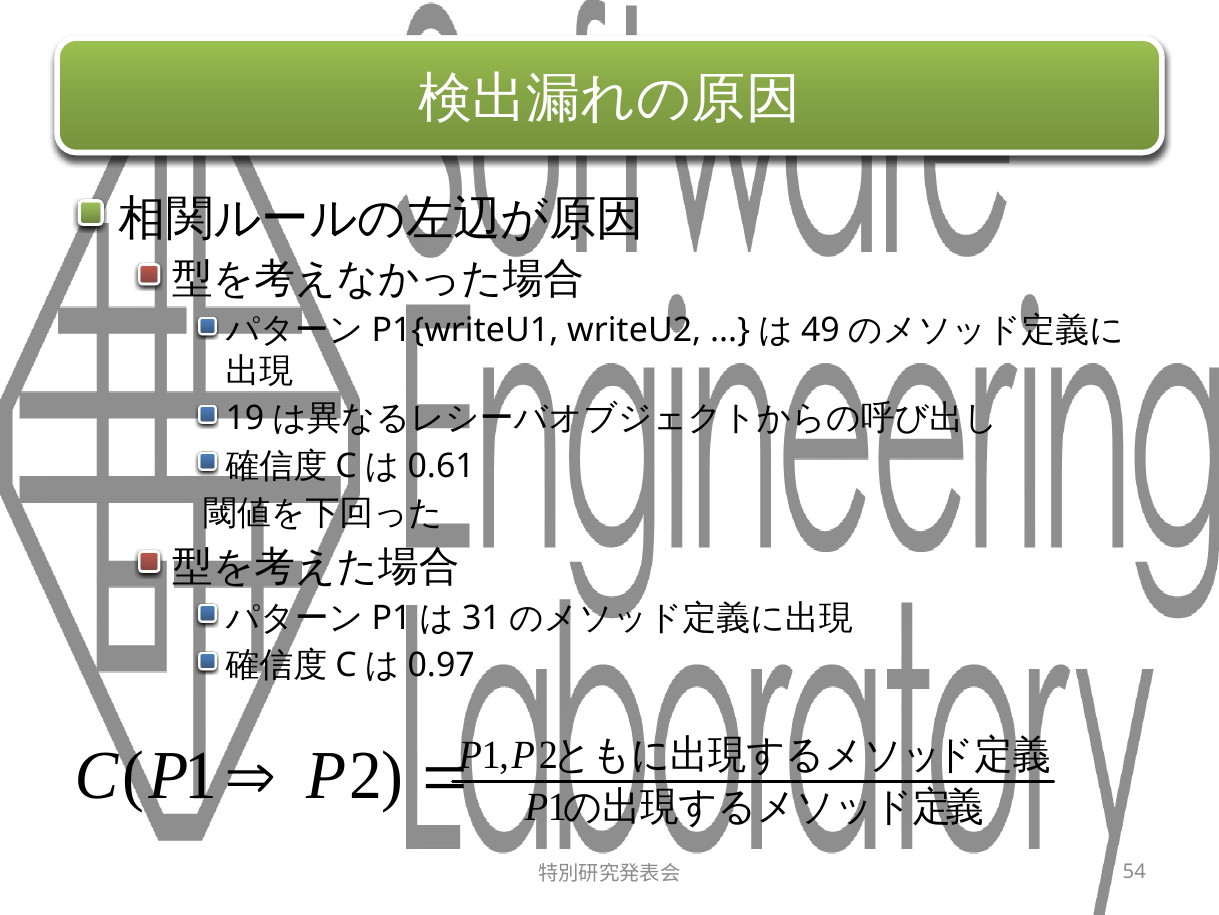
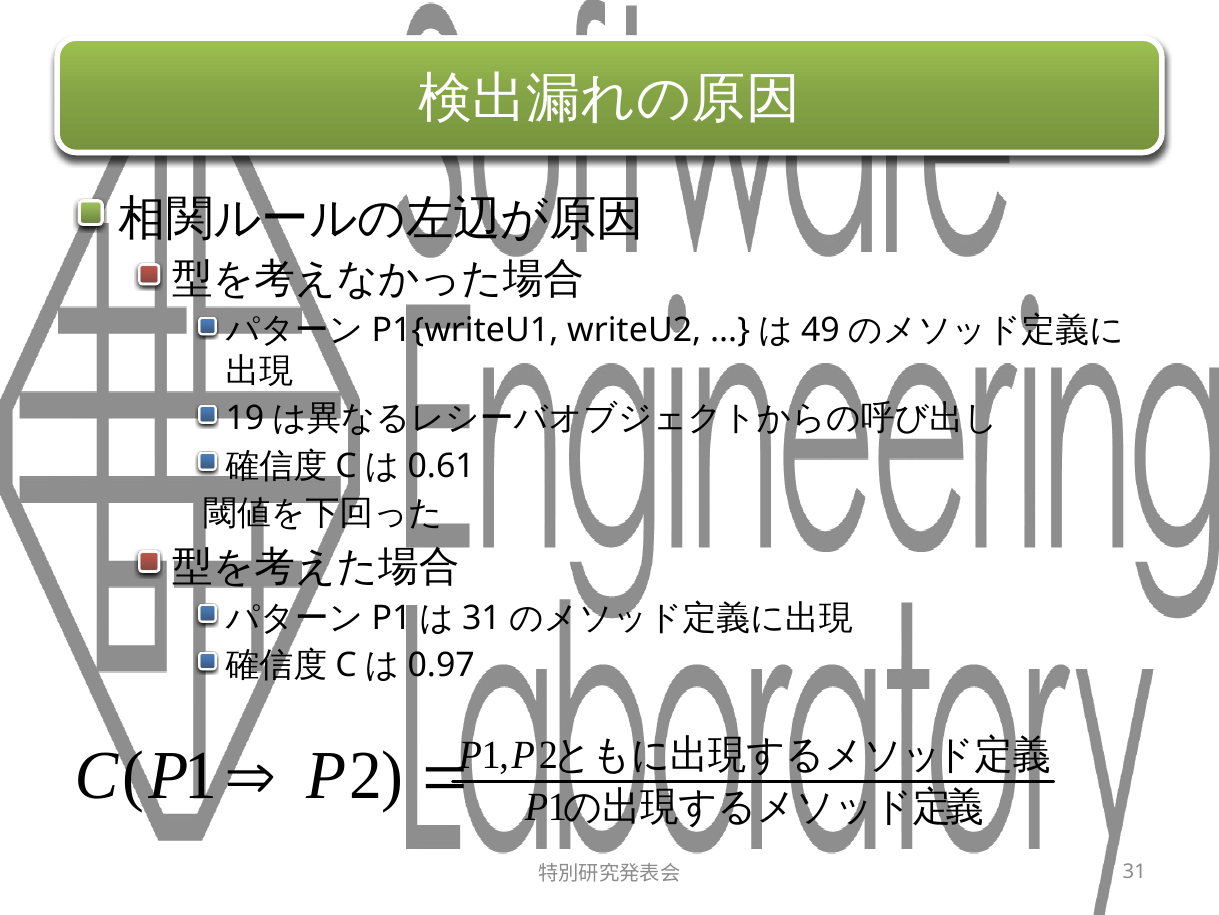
54: 54 -> 31
